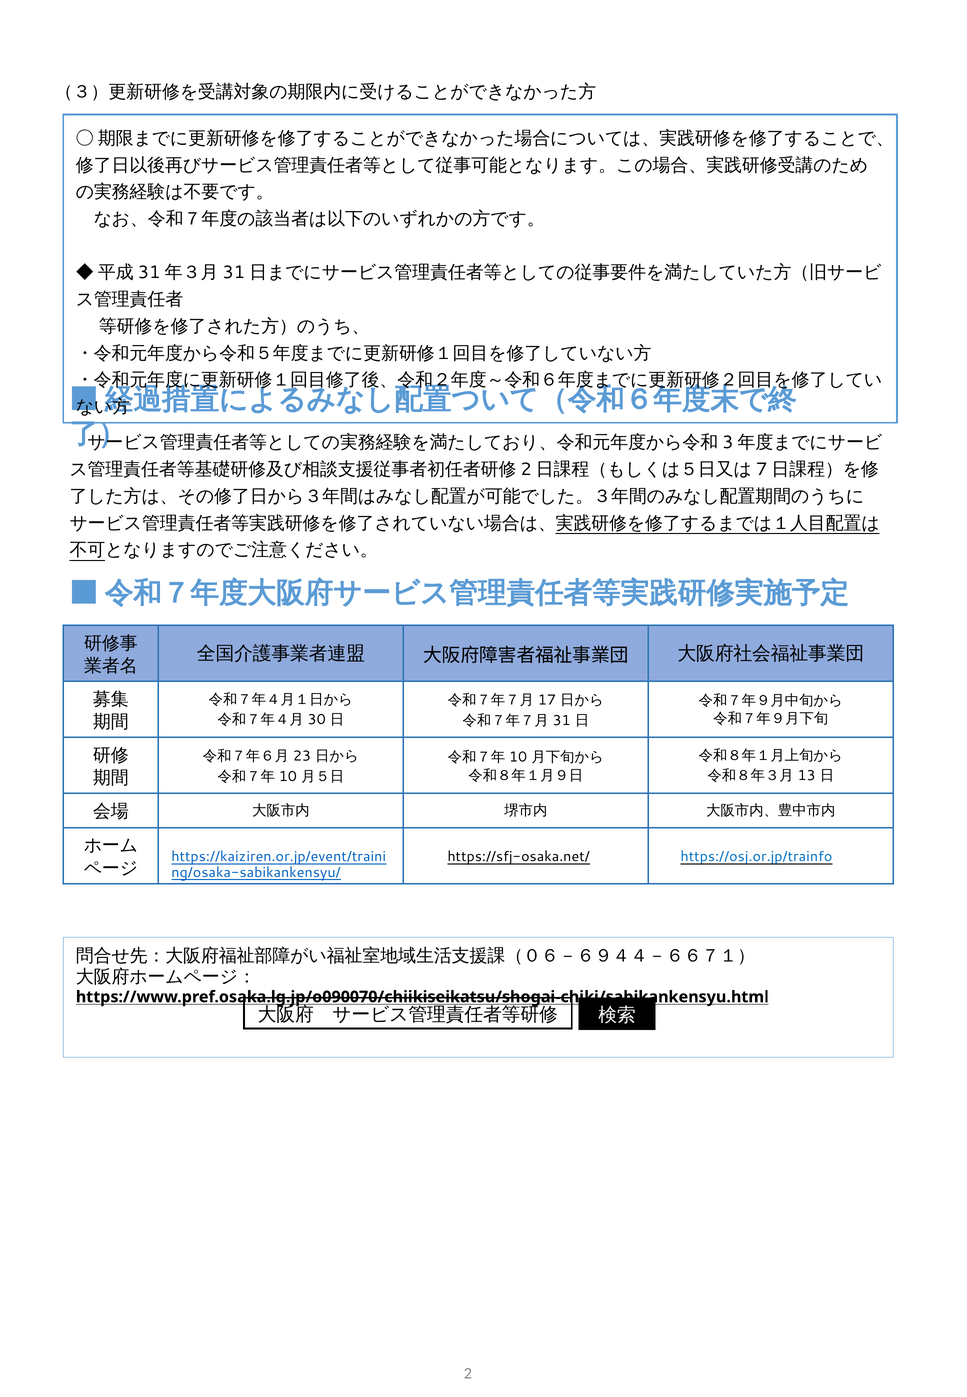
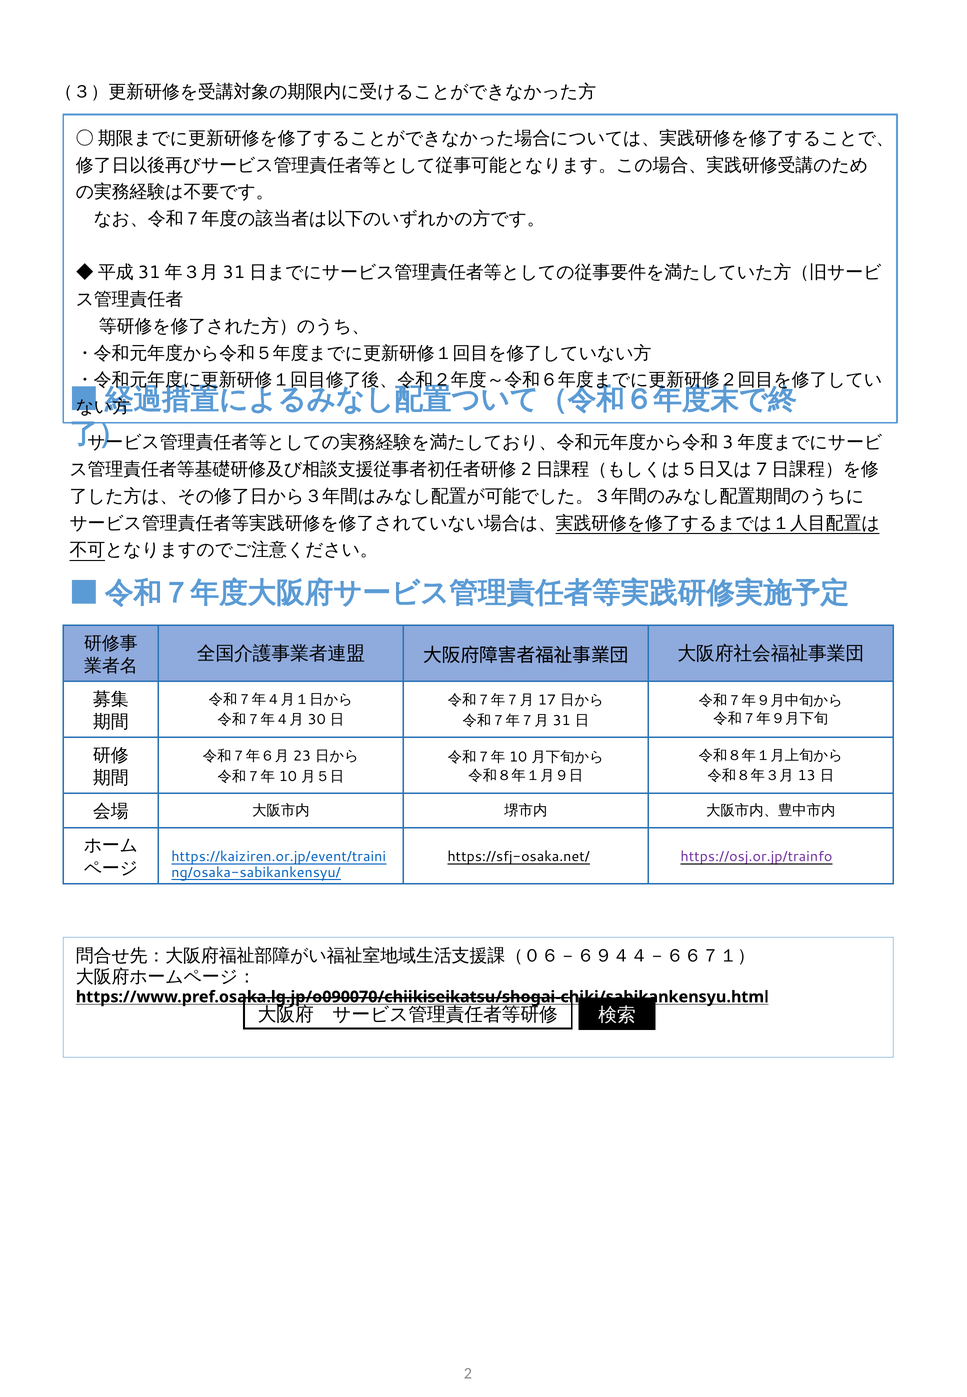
https://osj.or.jp/trainfo colour: blue -> purple
